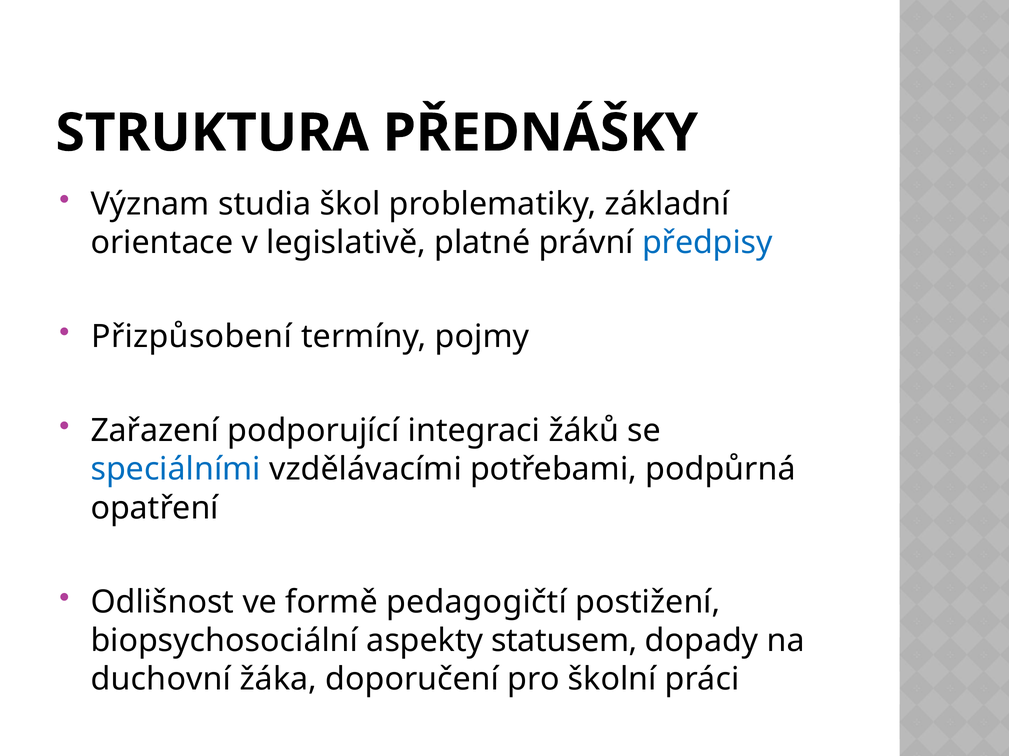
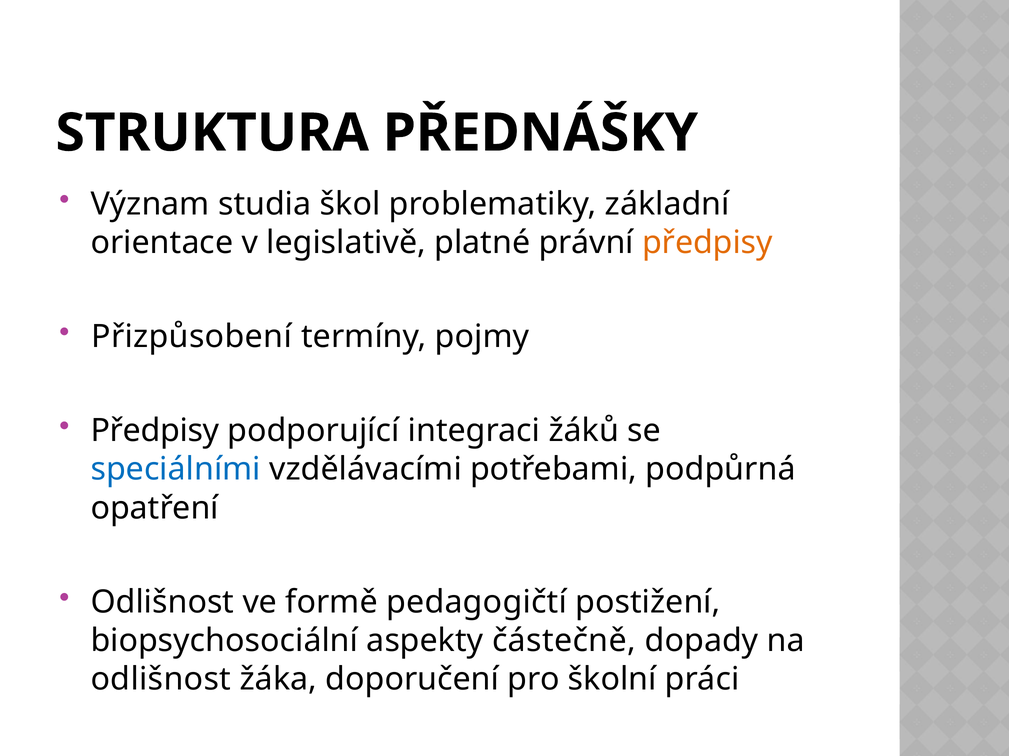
předpisy at (707, 243) colour: blue -> orange
Zařazení at (155, 431): Zařazení -> Předpisy
statusem: statusem -> částečně
duchovní at (161, 680): duchovní -> odlišnost
